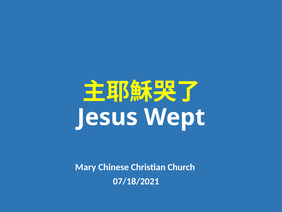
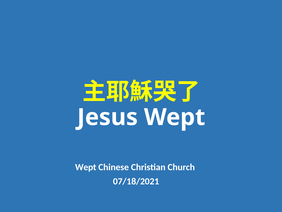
Mary at (86, 167): Mary -> Wept
